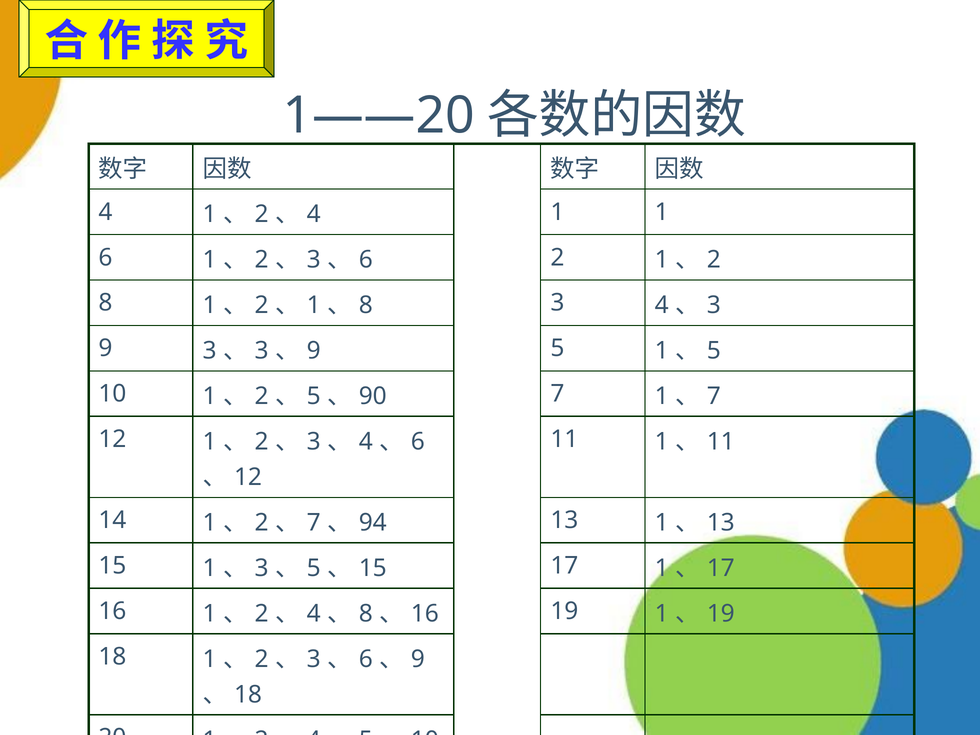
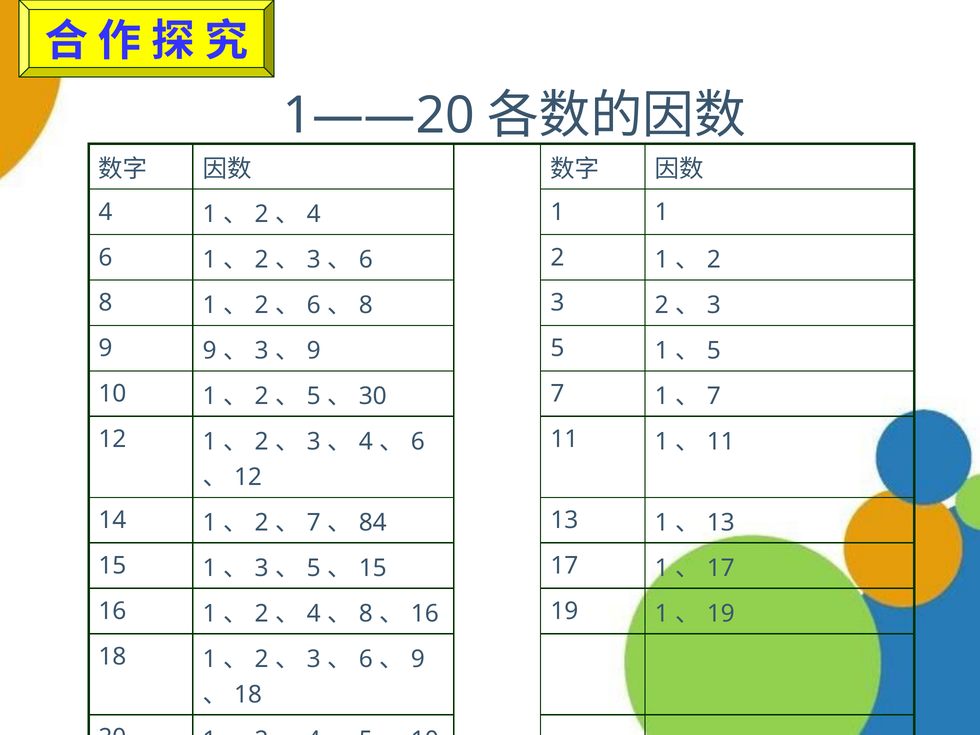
1 at (314, 305): 1 -> 6
3 4: 4 -> 2
9 3: 3 -> 9
90: 90 -> 30
94: 94 -> 84
